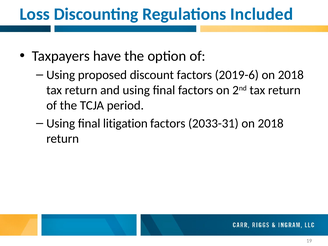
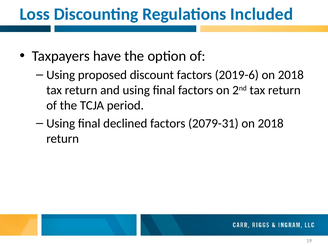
litigation: litigation -> declined
2033-31: 2033-31 -> 2079-31
